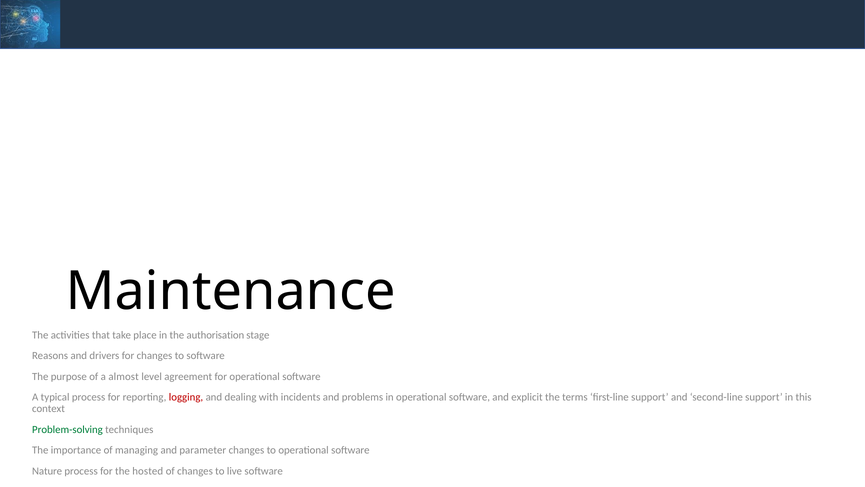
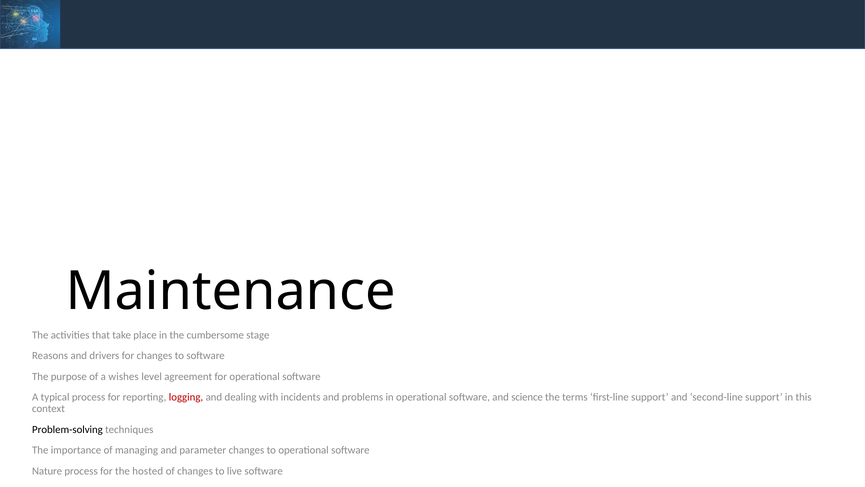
authorisation: authorisation -> cumbersome
almost: almost -> wishes
explicit: explicit -> science
Problem-solving colour: green -> black
